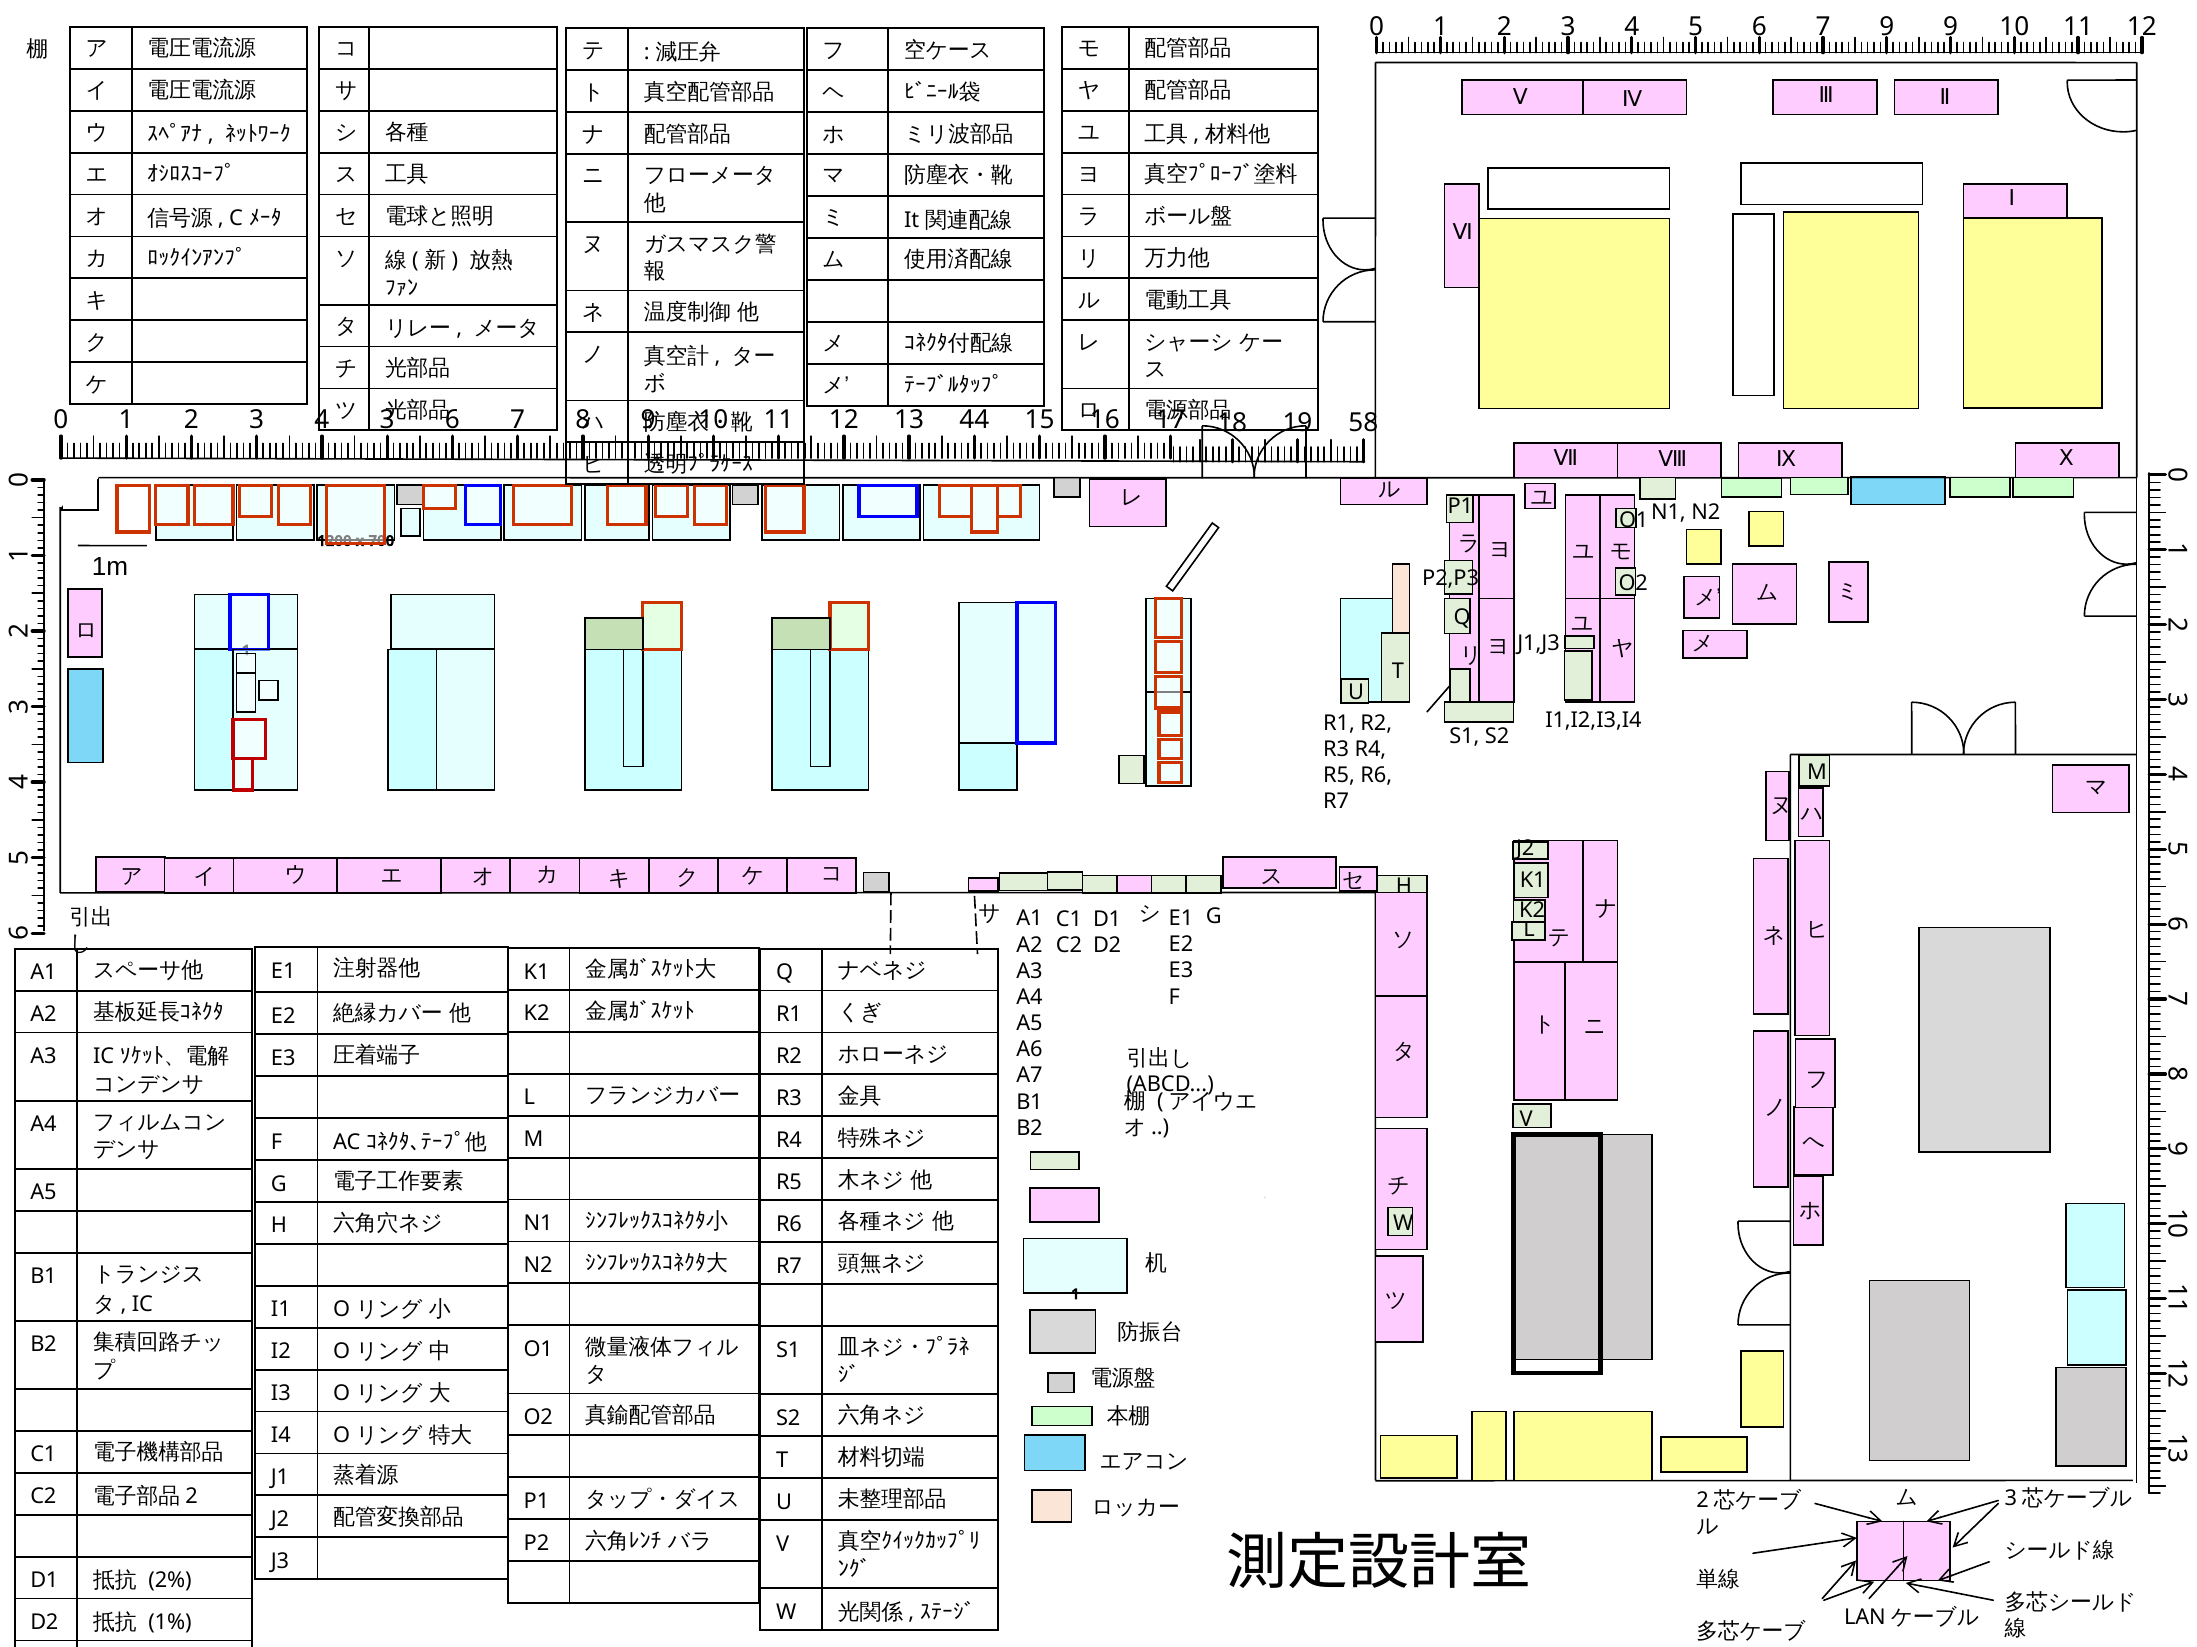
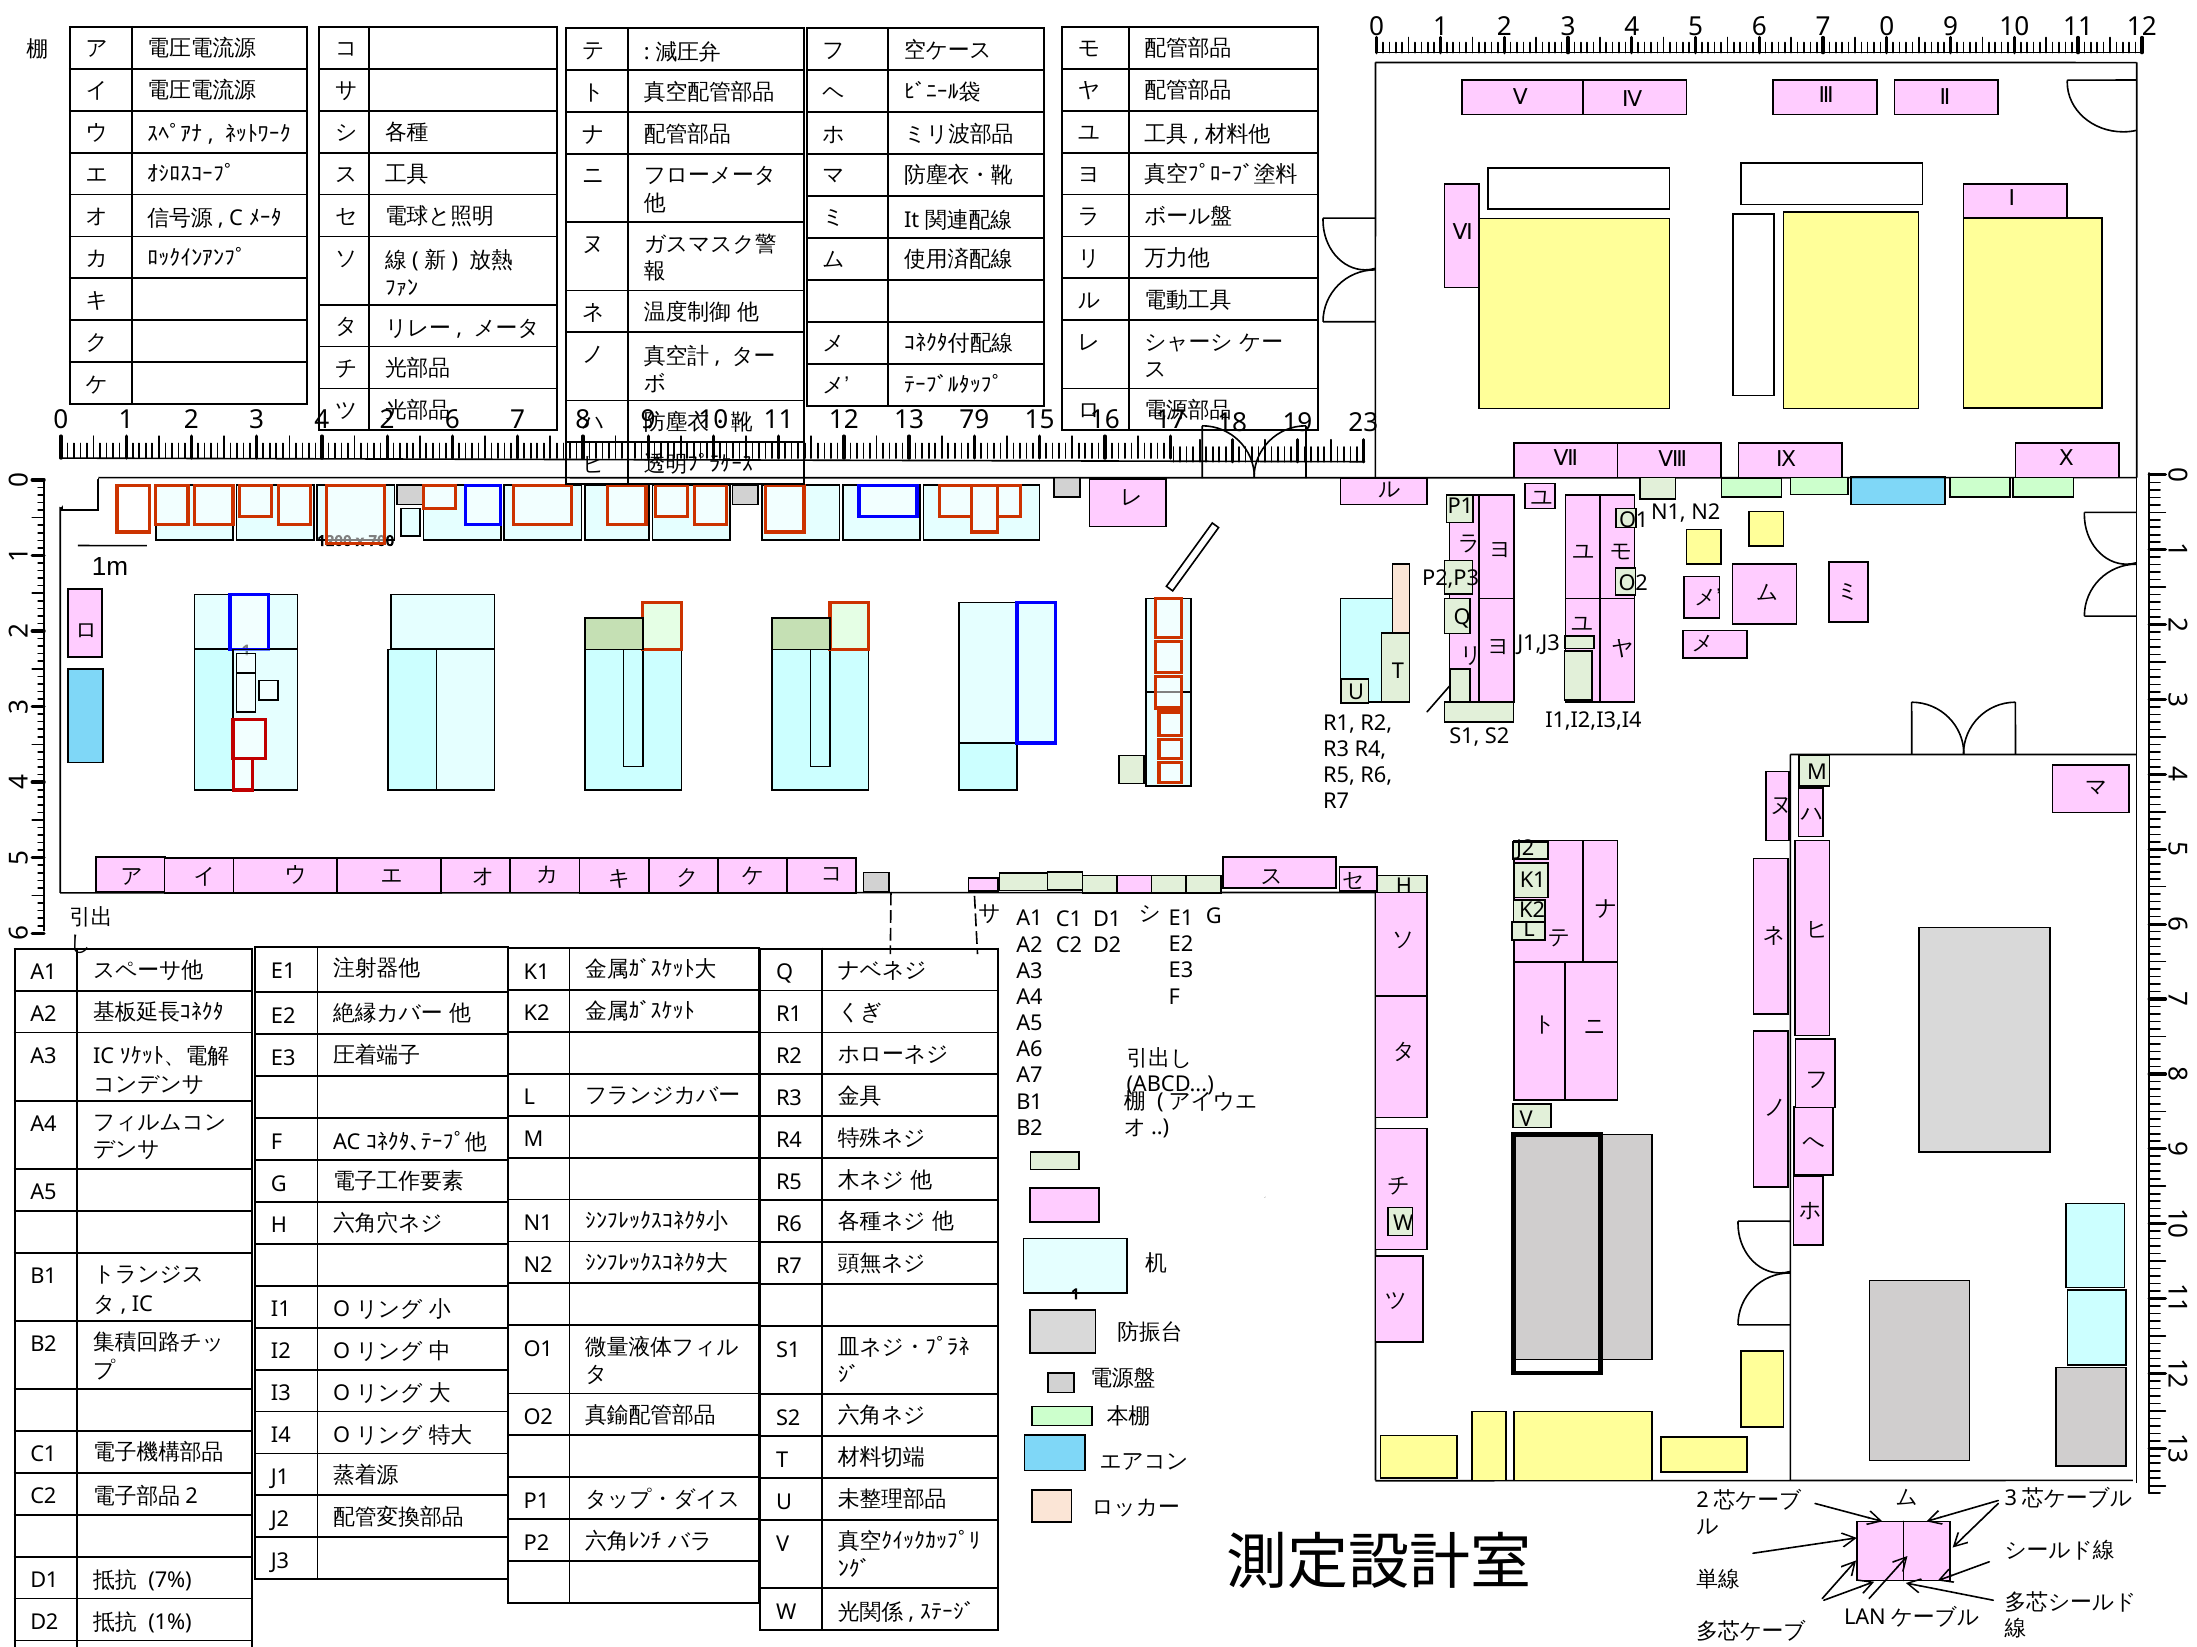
7 9: 9 -> 0
4 3: 3 -> 2
44: 44 -> 79
58: 58 -> 23
2%: 2% -> 7%
